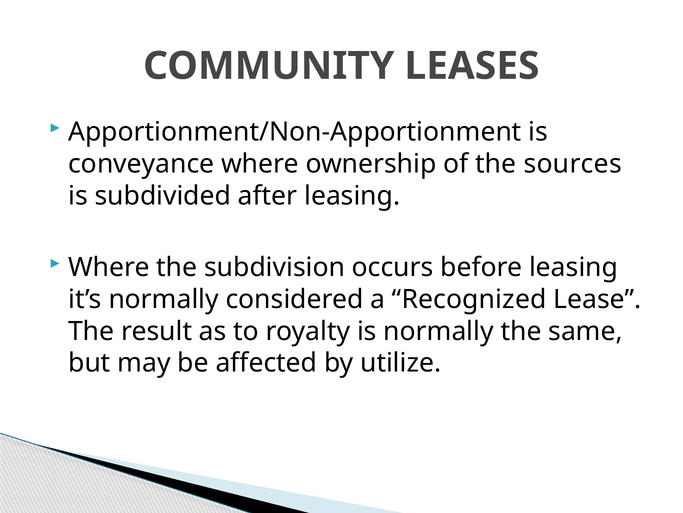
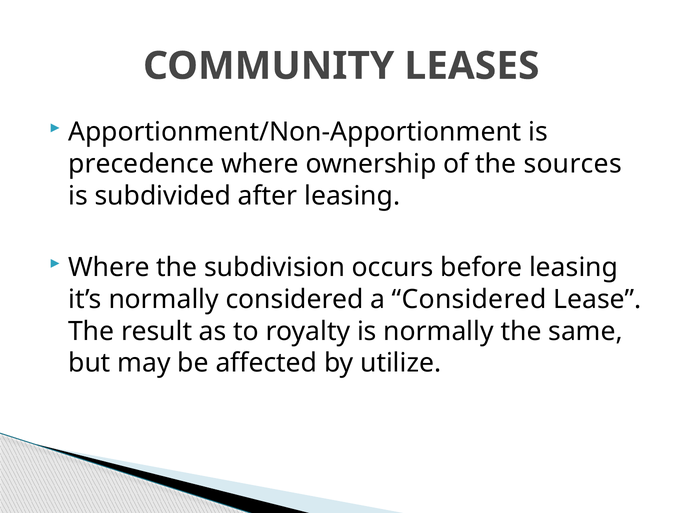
conveyance: conveyance -> precedence
a Recognized: Recognized -> Considered
